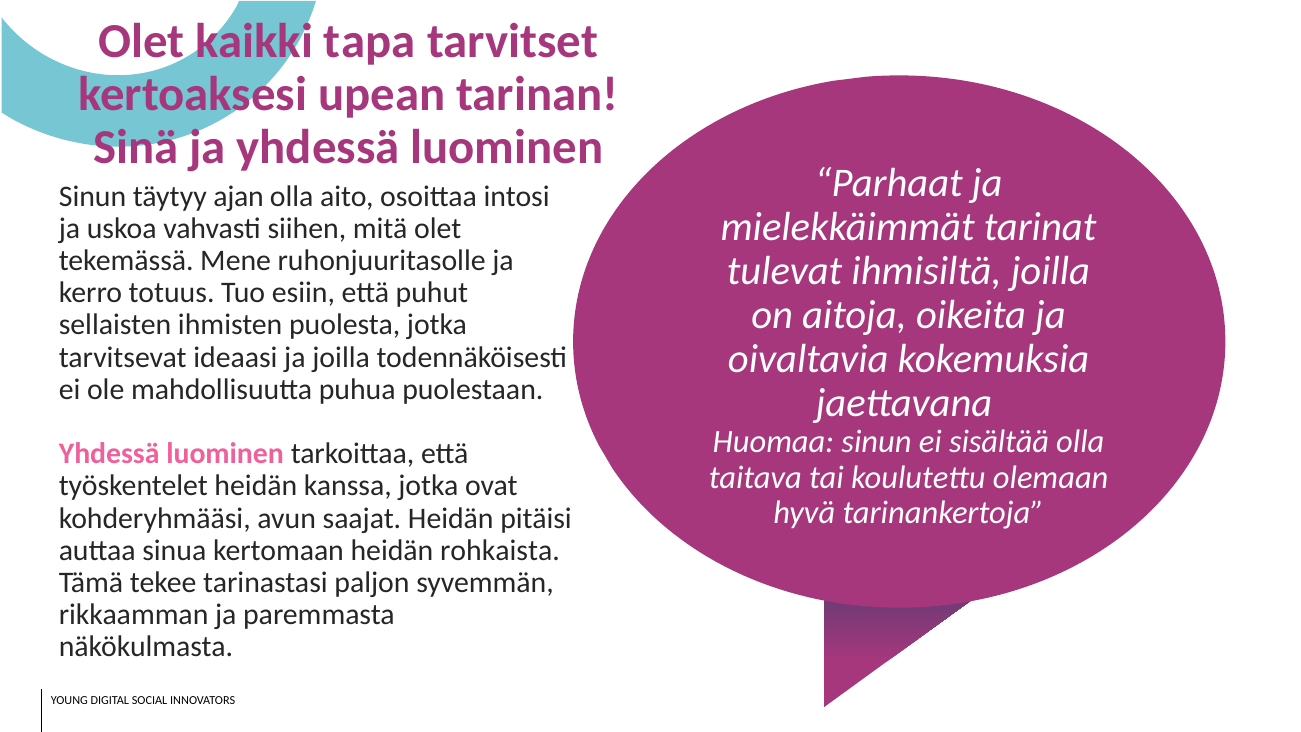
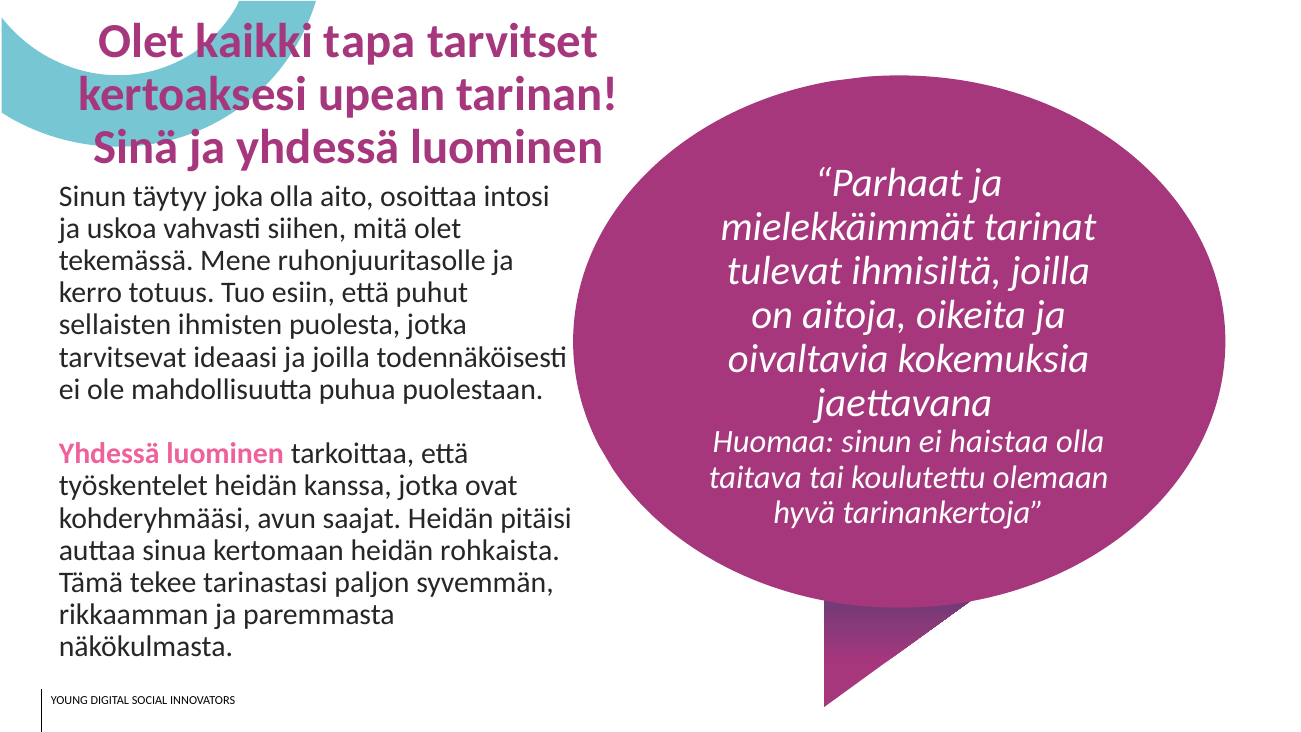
ajan: ajan -> joka
sisältää: sisältää -> haistaa
